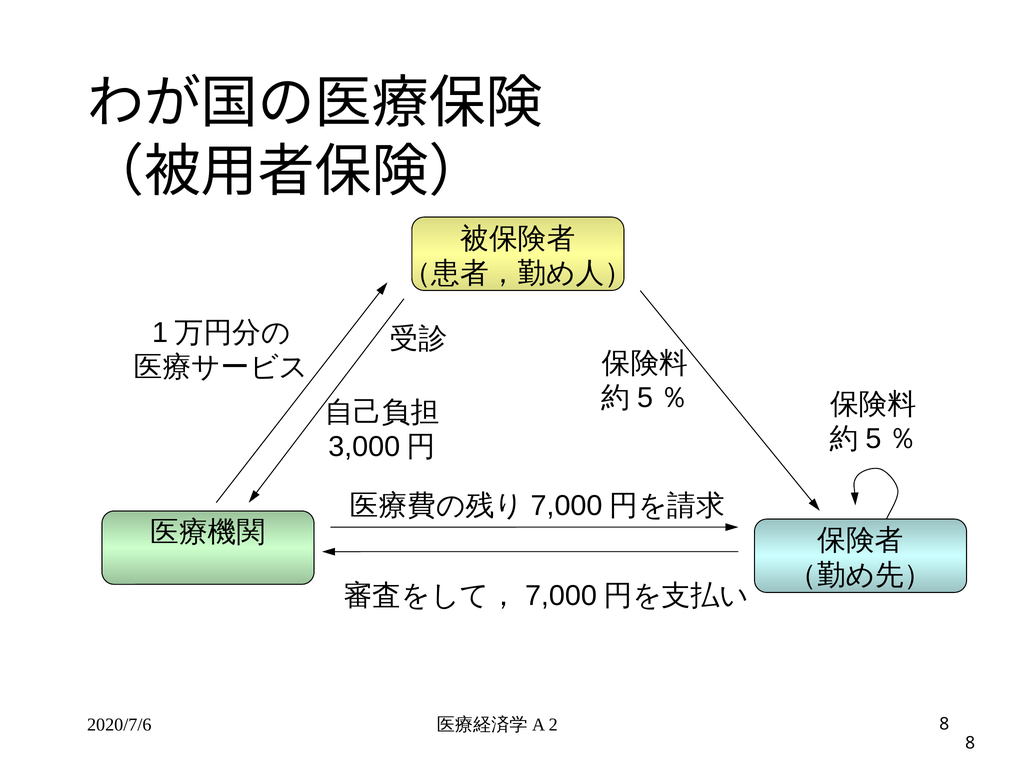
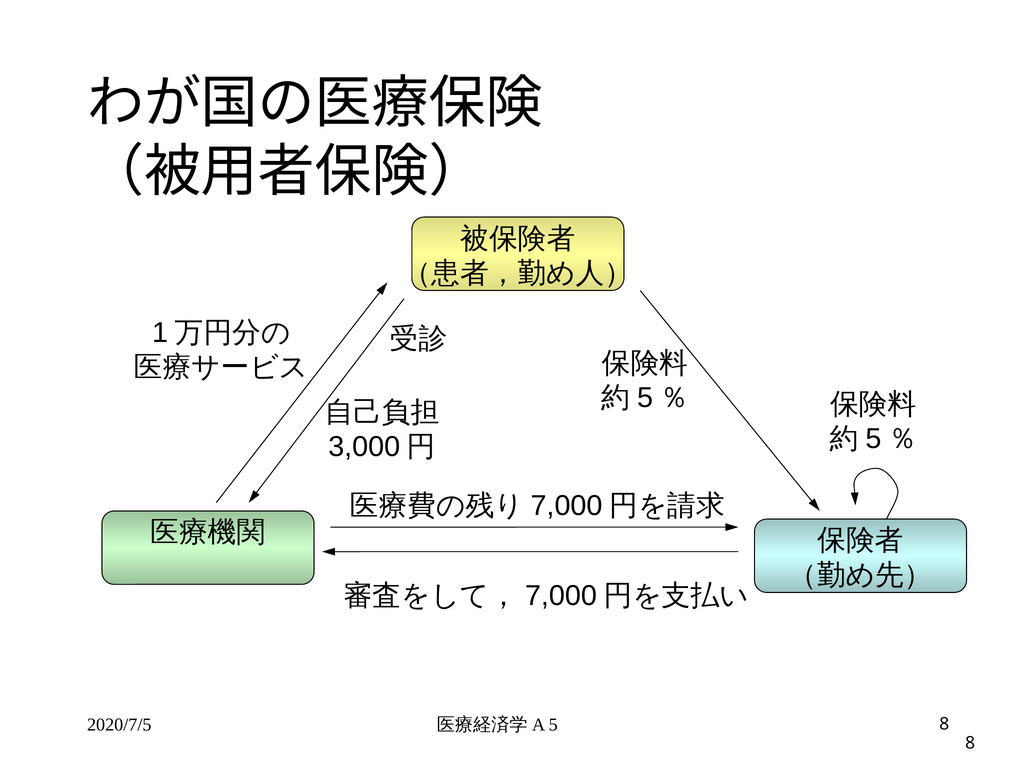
2020/7/6: 2020/7/6 -> 2020/7/5
2: 2 -> 5
